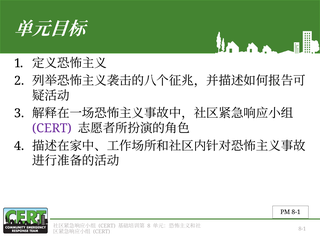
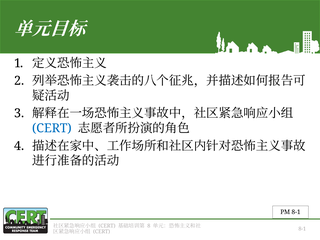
CERT at (52, 128) colour: purple -> blue
